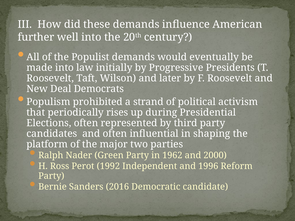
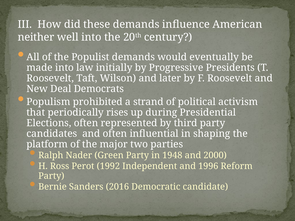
further: further -> neither
1962: 1962 -> 1948
